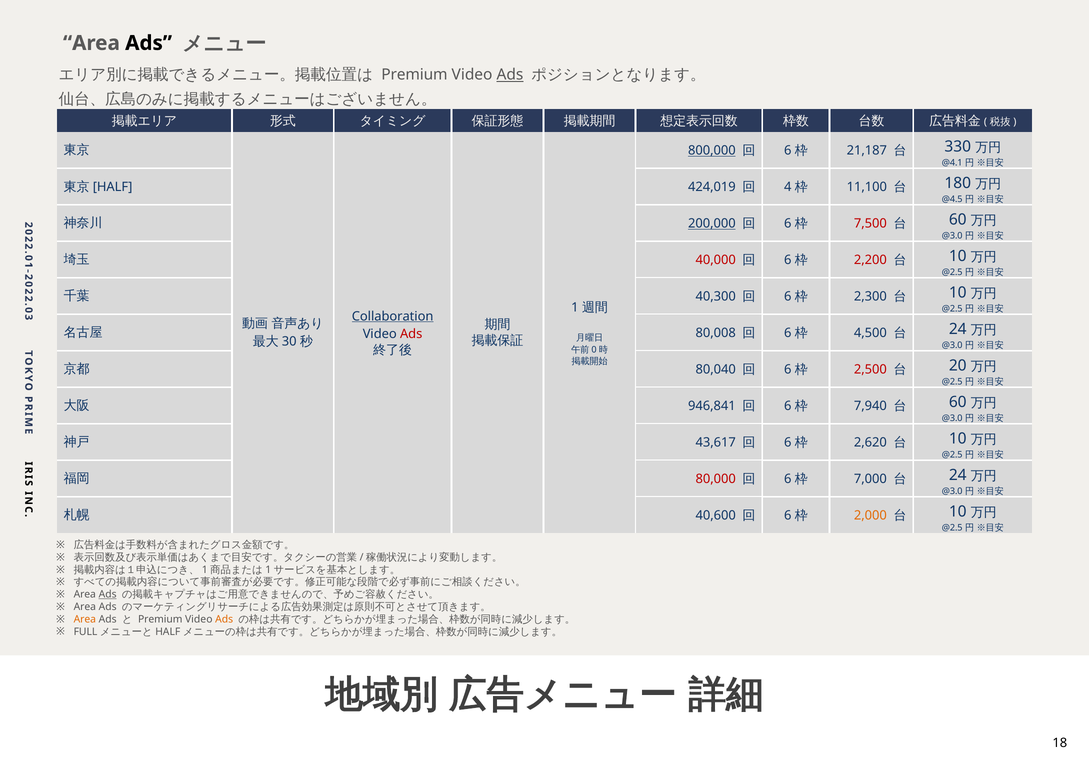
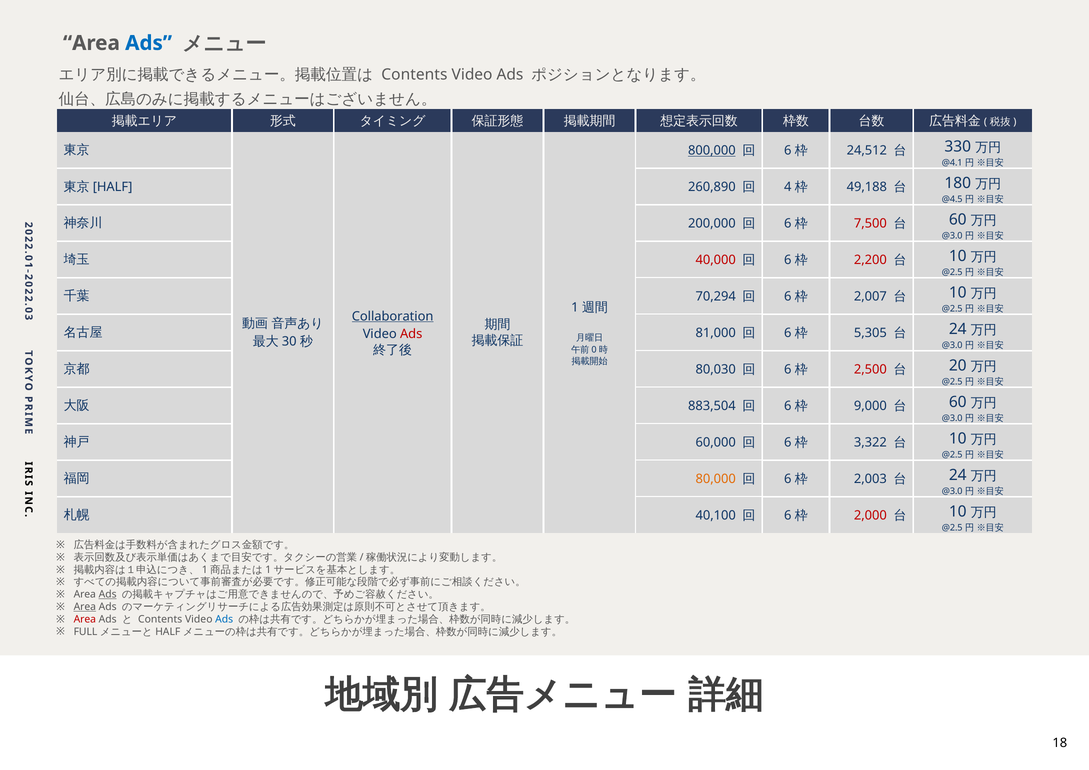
Ads at (149, 43) colour: black -> blue
Premium at (414, 75): Premium -> Contents
Ads at (510, 75) underline: present -> none
21,187: 21,187 -> 24,512
424,019: 424,019 -> 260,890
11,100: 11,100 -> 49,188
200,000 underline: present -> none
40,300: 40,300 -> 70,294
2,300: 2,300 -> 2,007
80,008: 80,008 -> 81,000
4,500: 4,500 -> 5,305
80,040: 80,040 -> 80,030
946,841: 946,841 -> 883,504
7,940: 7,940 -> 9,000
43,617: 43,617 -> 60,000
2,620: 2,620 -> 3,322
80,000 colour: red -> orange
7,000: 7,000 -> 2,003
40,600: 40,600 -> 40,100
2,000 colour: orange -> red
Area at (85, 607) underline: none -> present
Area at (85, 619) colour: orange -> red
Premium at (160, 619): Premium -> Contents
Ads at (224, 619) colour: orange -> blue
